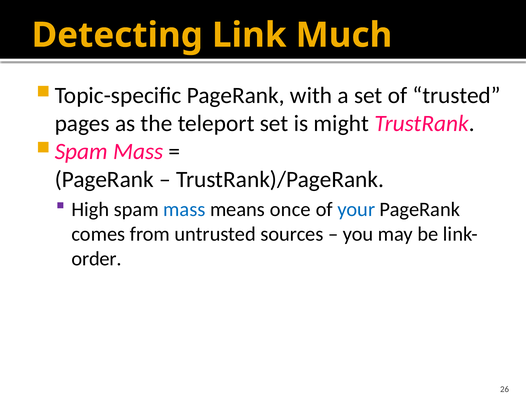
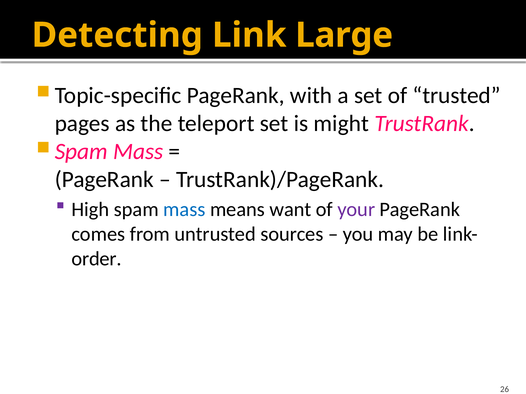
Much: Much -> Large
once: once -> want
your colour: blue -> purple
